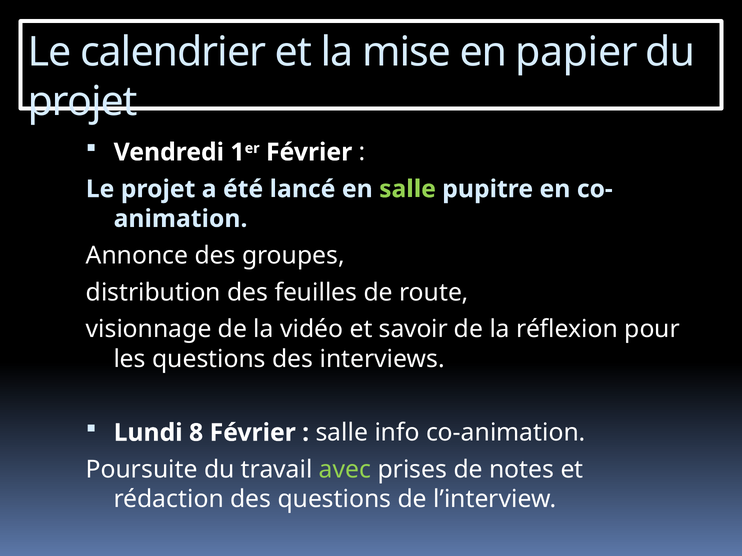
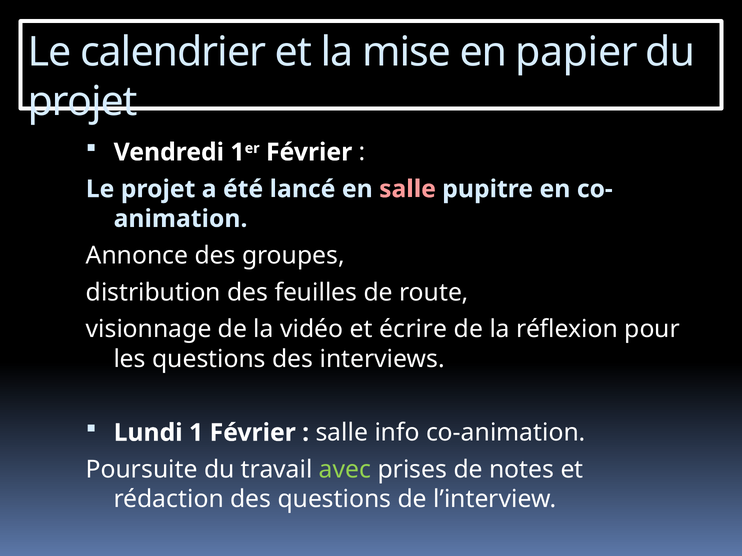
salle at (408, 189) colour: light green -> pink
savoir: savoir -> écrire
Lundi 8: 8 -> 1
